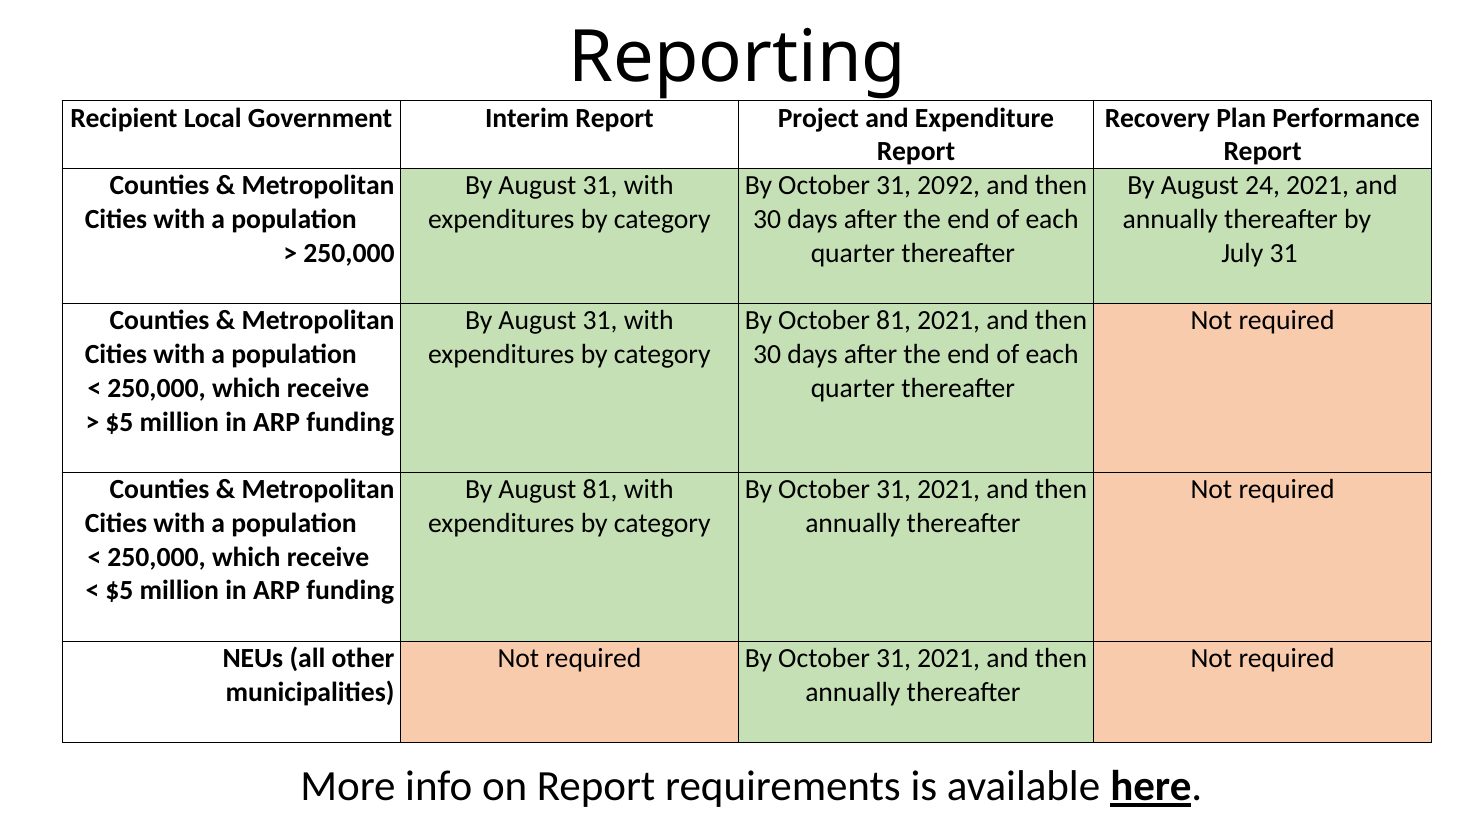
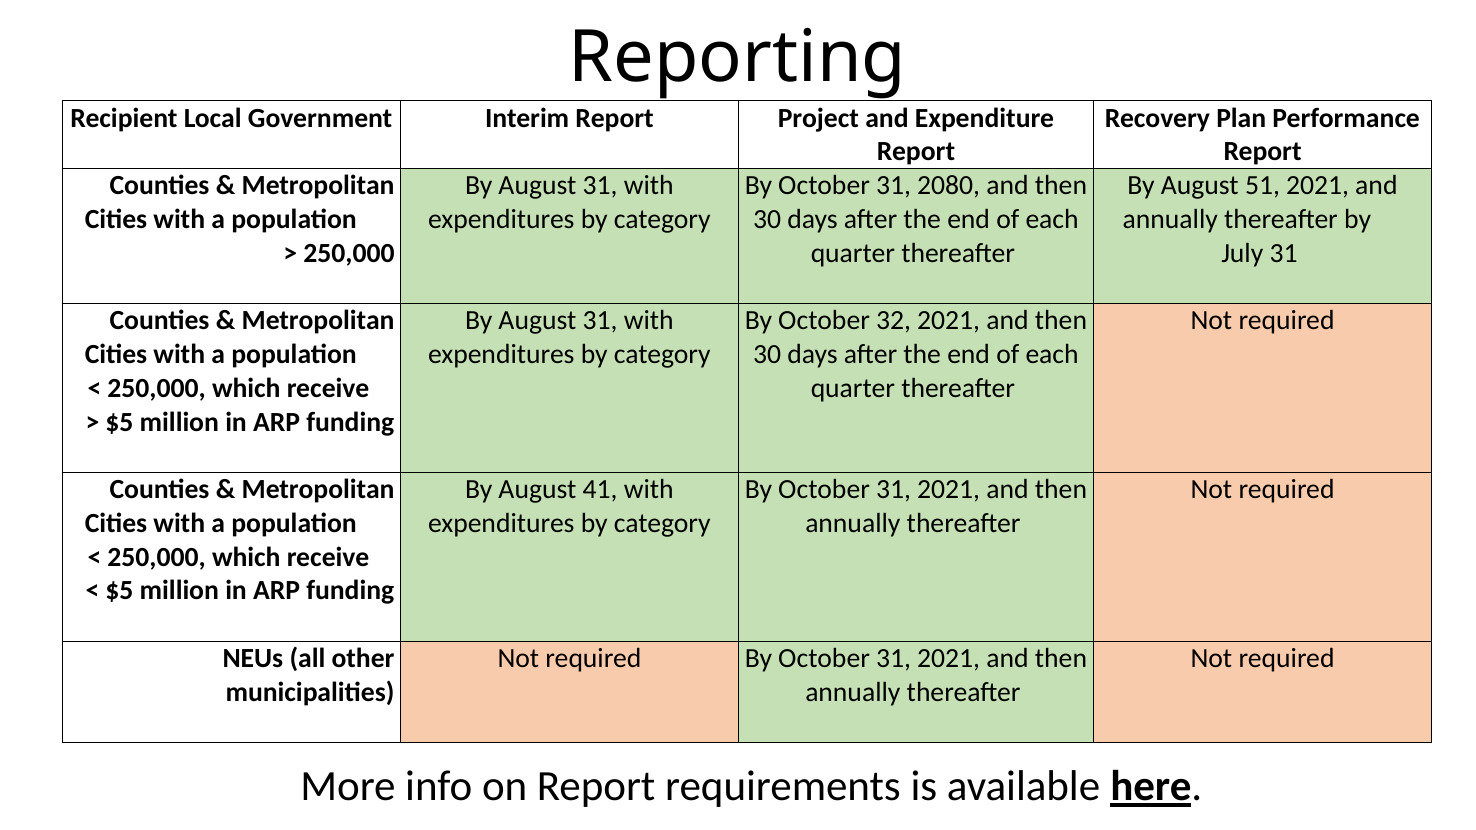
2092: 2092 -> 2080
24: 24 -> 51
October 81: 81 -> 32
August 81: 81 -> 41
